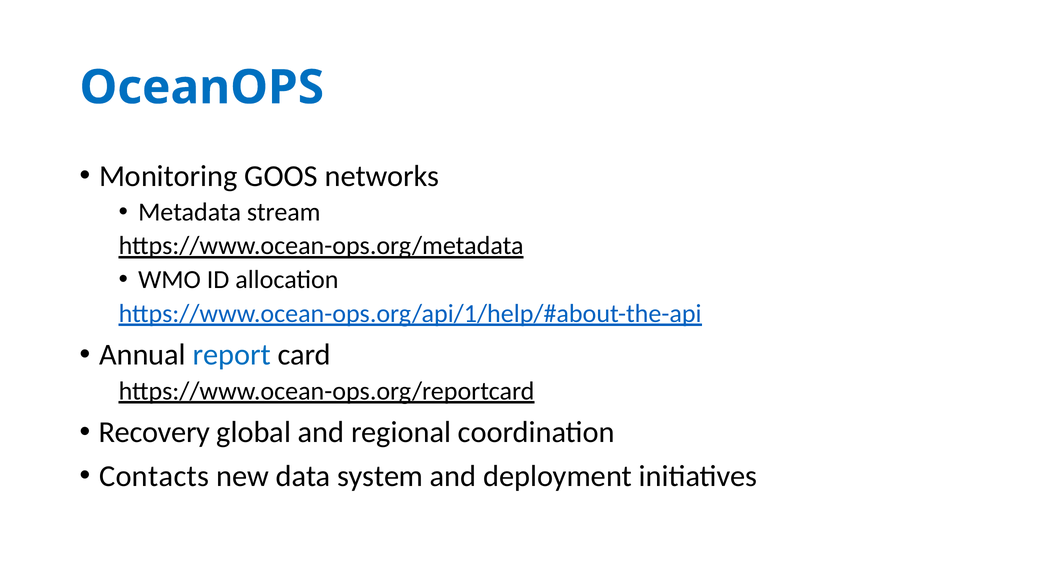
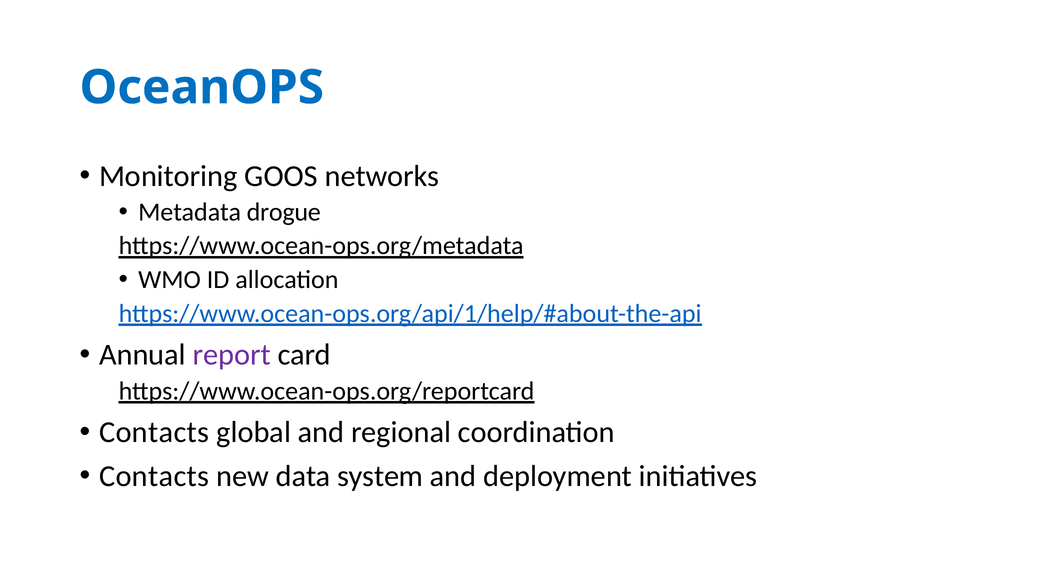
stream: stream -> drogue
report colour: blue -> purple
Recovery at (154, 433): Recovery -> Contacts
